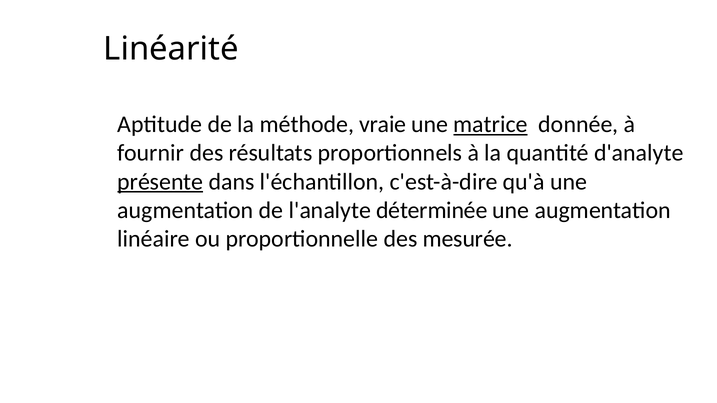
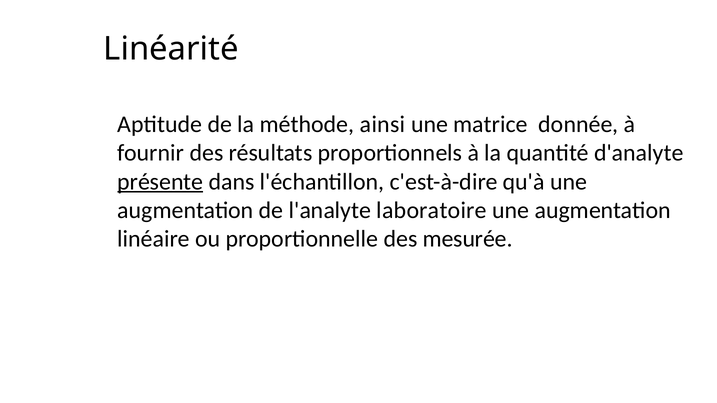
vraie: vraie -> ainsi
matrice underline: present -> none
déterminée: déterminée -> laboratoire
